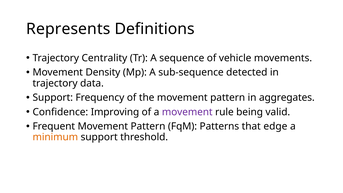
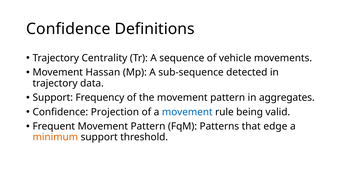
Represents at (68, 29): Represents -> Confidence
Density: Density -> Hassan
Improving: Improving -> Projection
movement at (187, 112) colour: purple -> blue
